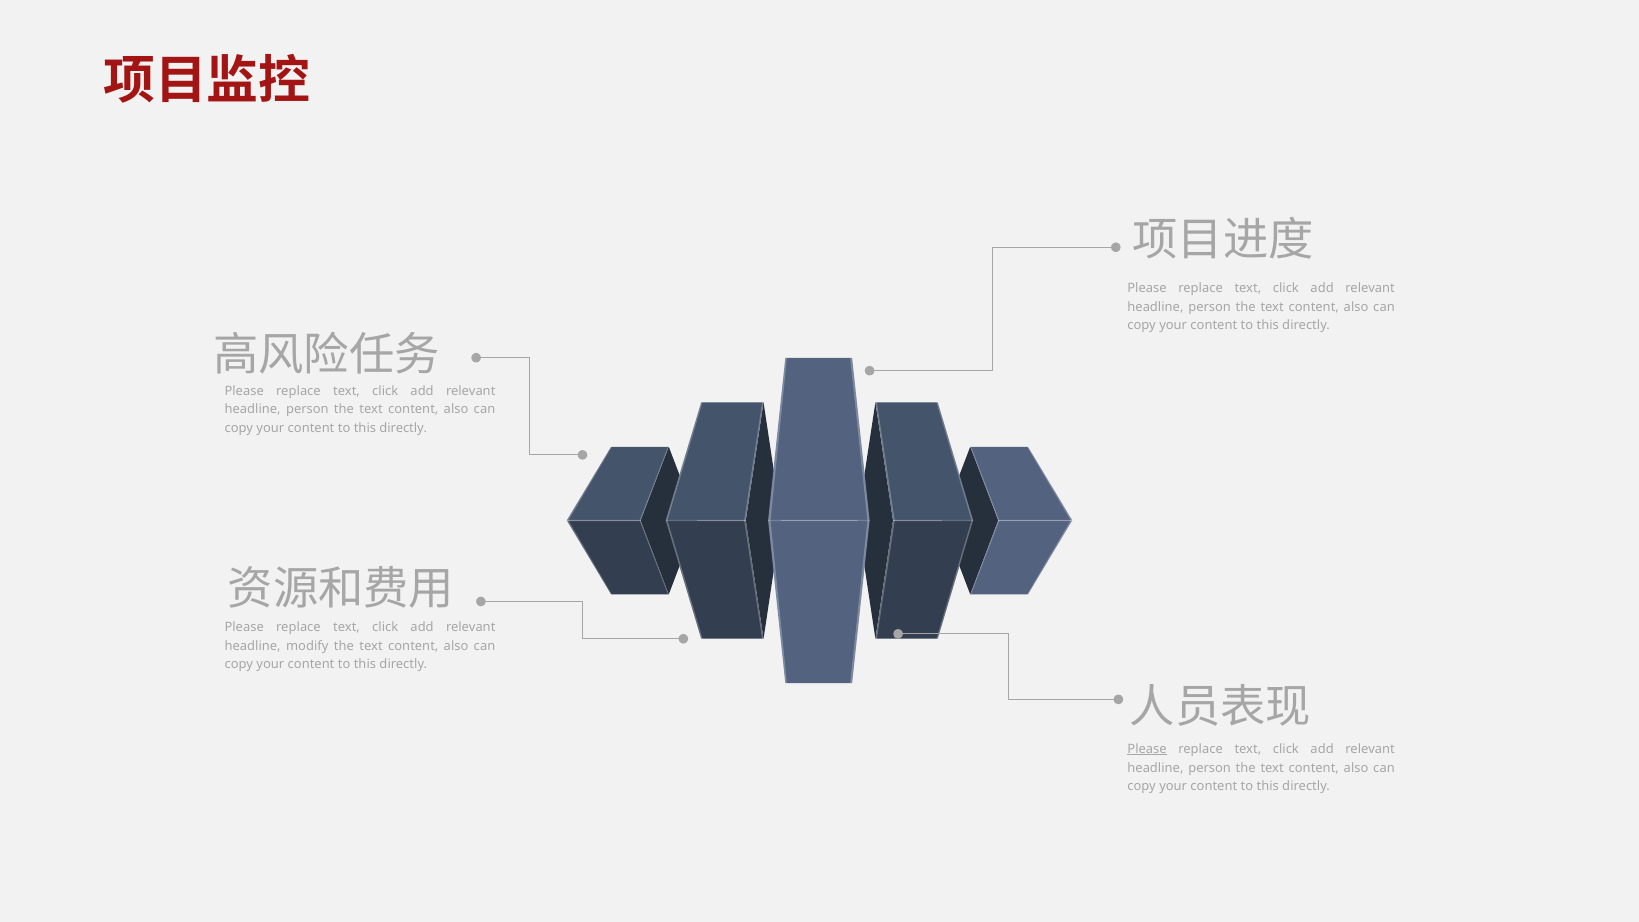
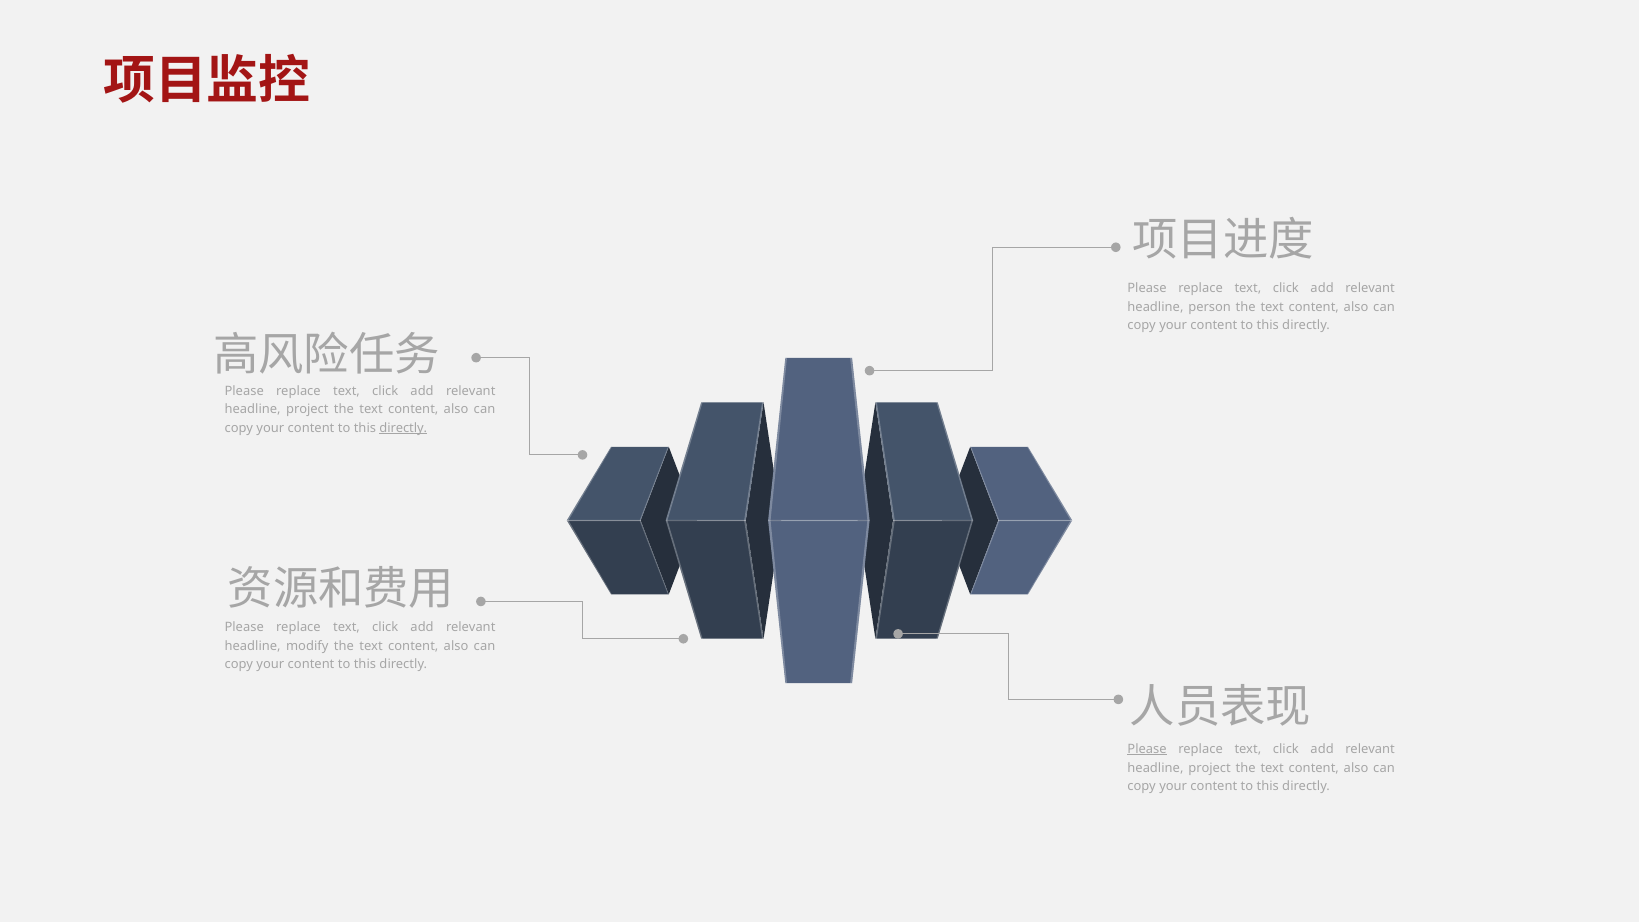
person at (307, 409): person -> project
directly at (403, 428) underline: none -> present
person at (1210, 768): person -> project
